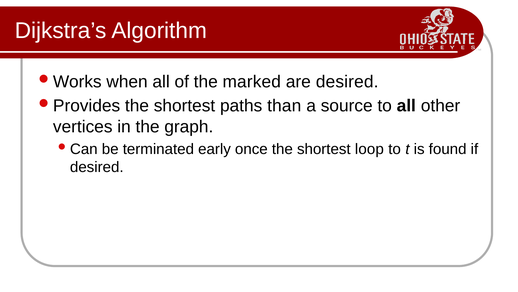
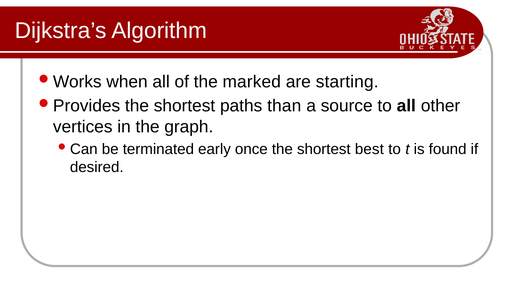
are desired: desired -> starting
loop: loop -> best
